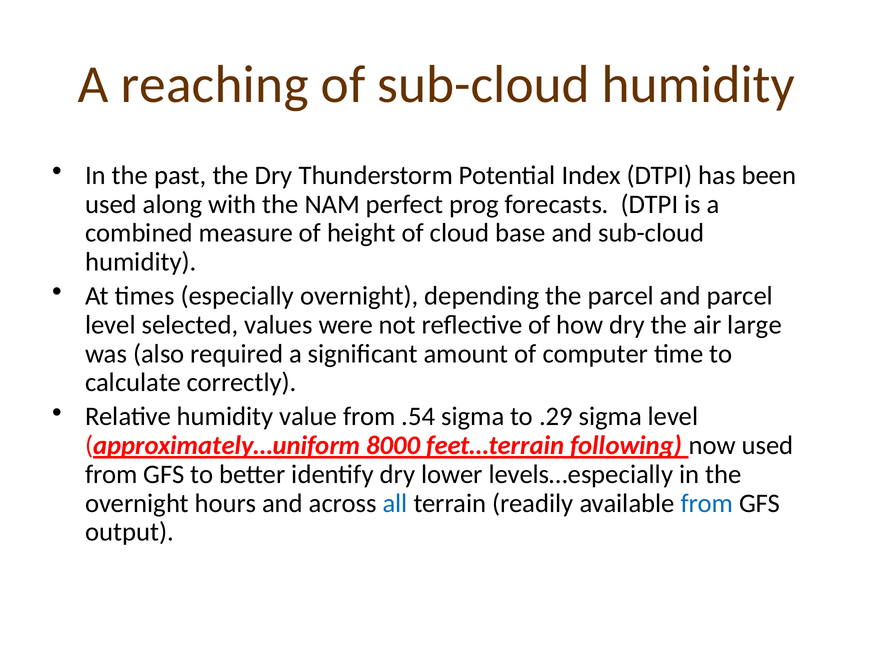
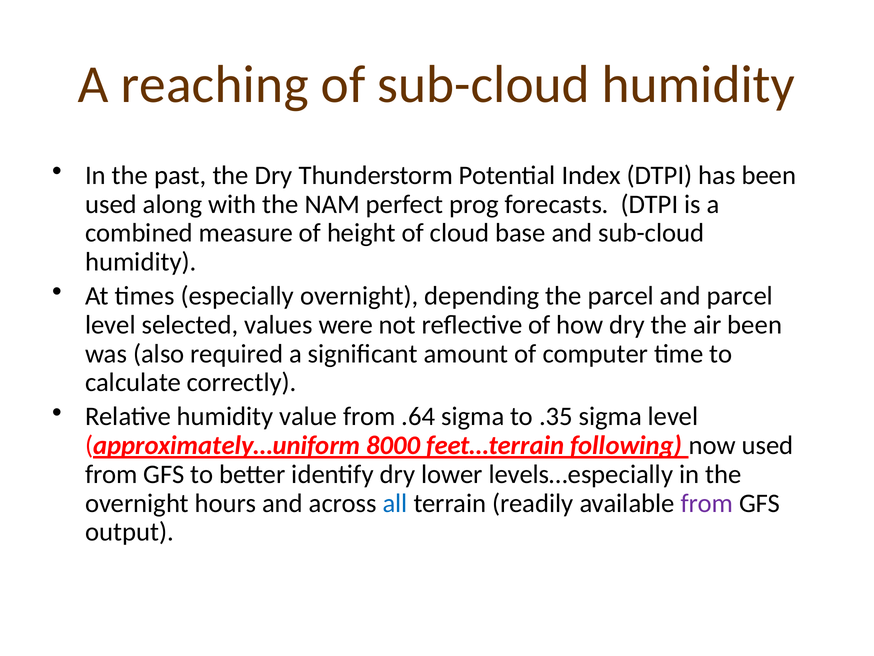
air large: large -> been
.54: .54 -> .64
.29: .29 -> .35
from at (707, 503) colour: blue -> purple
